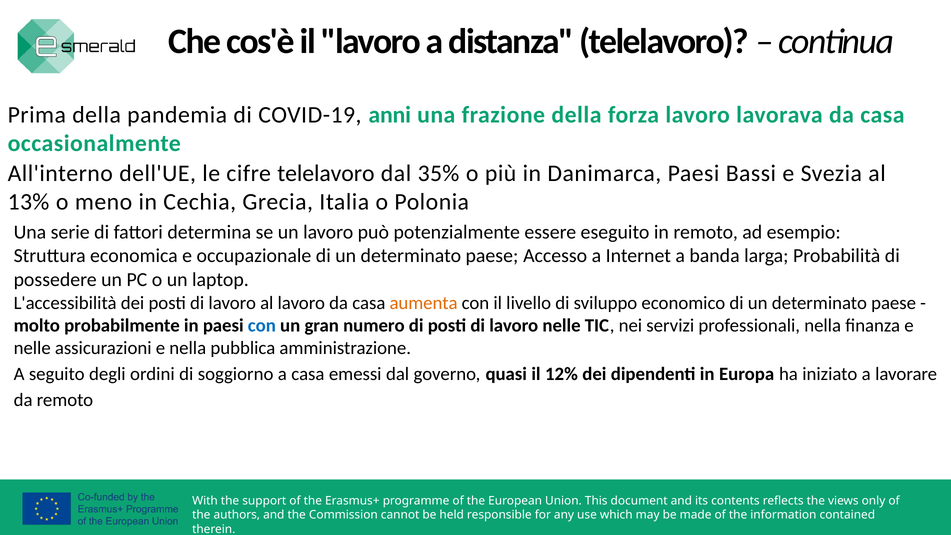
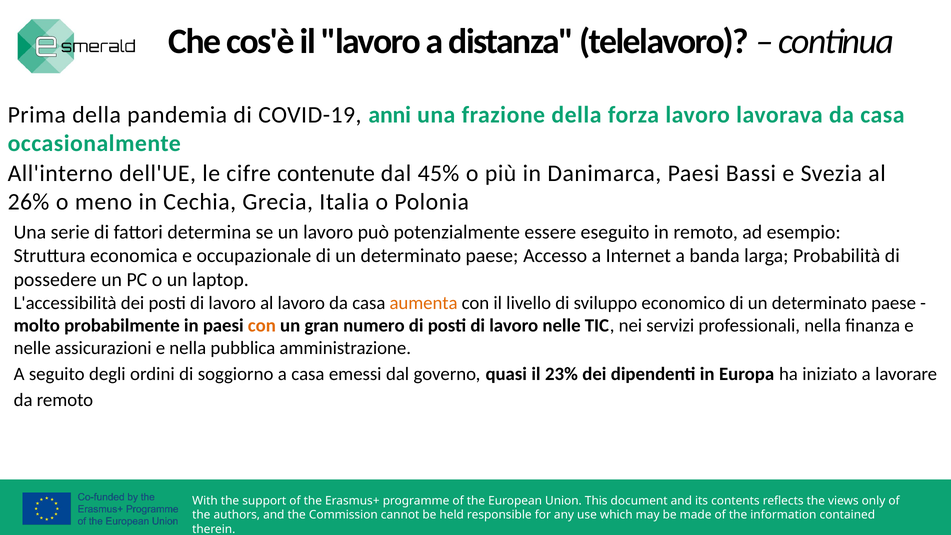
cifre telelavoro: telelavoro -> contenute
35%: 35% -> 45%
13%: 13% -> 26%
con at (262, 325) colour: blue -> orange
12%: 12% -> 23%
